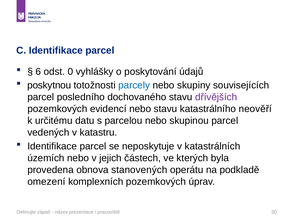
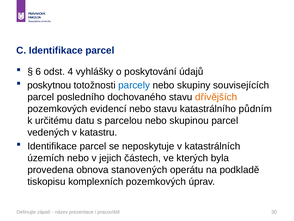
0: 0 -> 4
dřívějších colour: purple -> orange
neověří: neověří -> půdním
omezení: omezení -> tiskopisu
